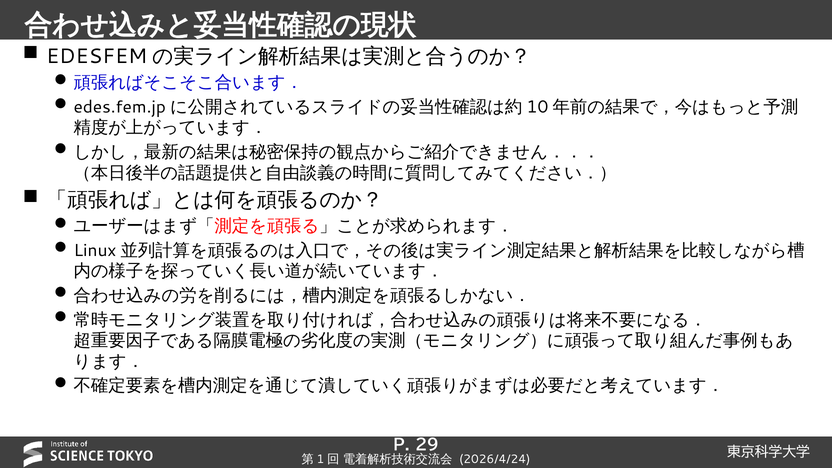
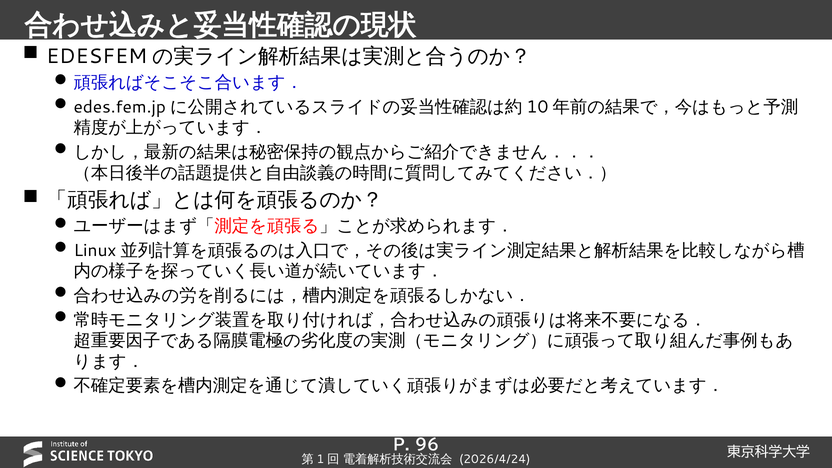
29: 29 -> 96
